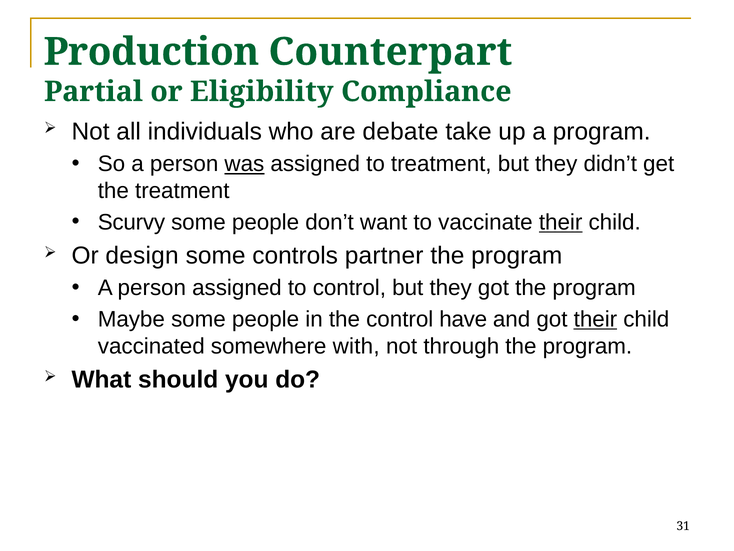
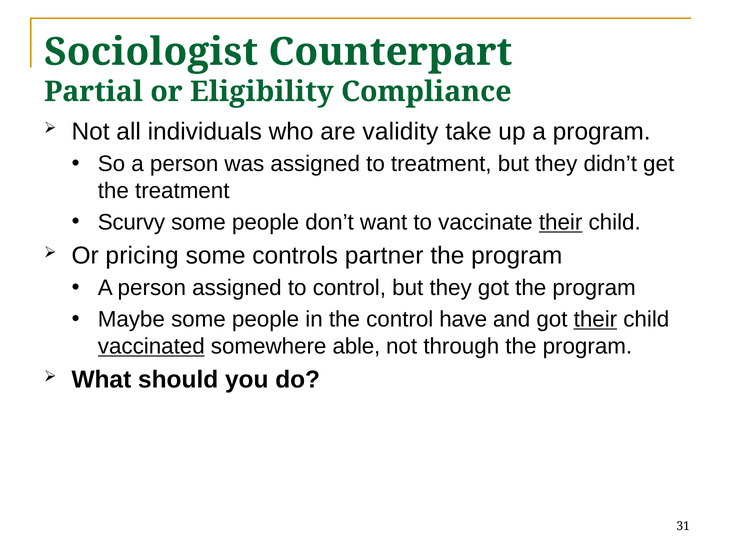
Production: Production -> Sociologist
debate: debate -> validity
was underline: present -> none
design: design -> pricing
vaccinated underline: none -> present
with: with -> able
